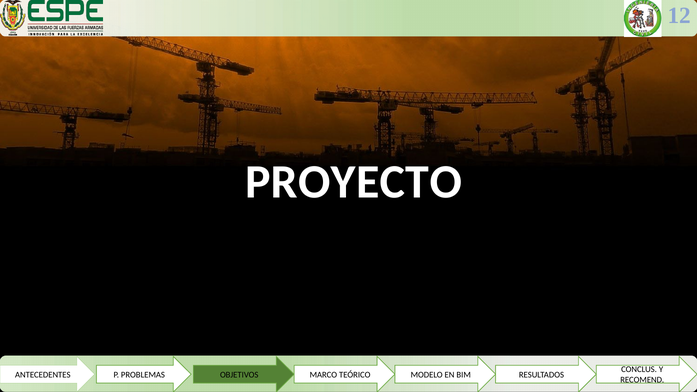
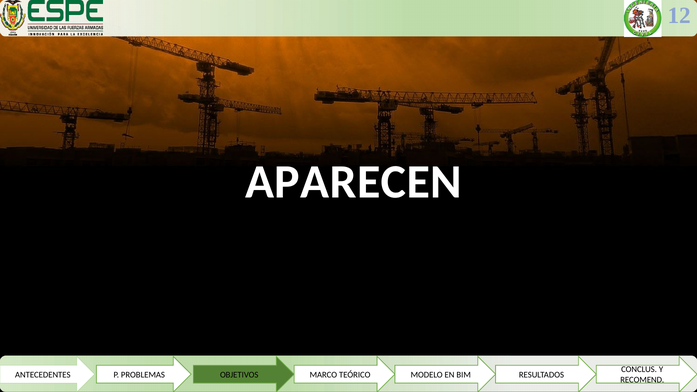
PROYECTO: PROYECTO -> APARECEN
